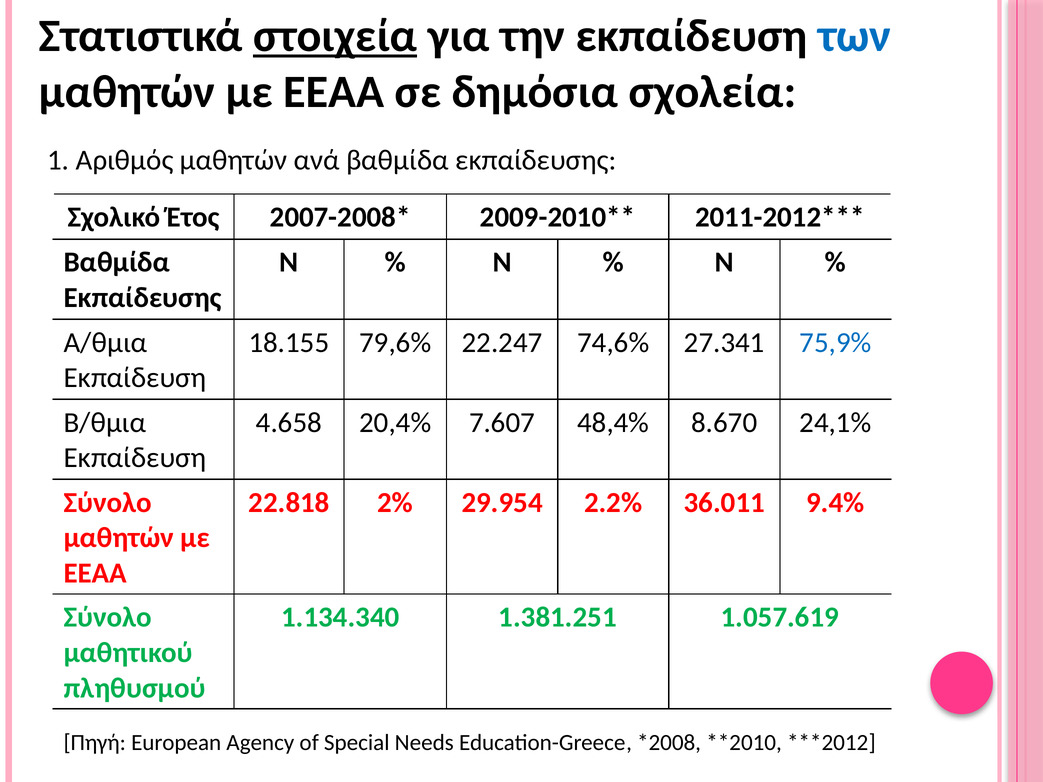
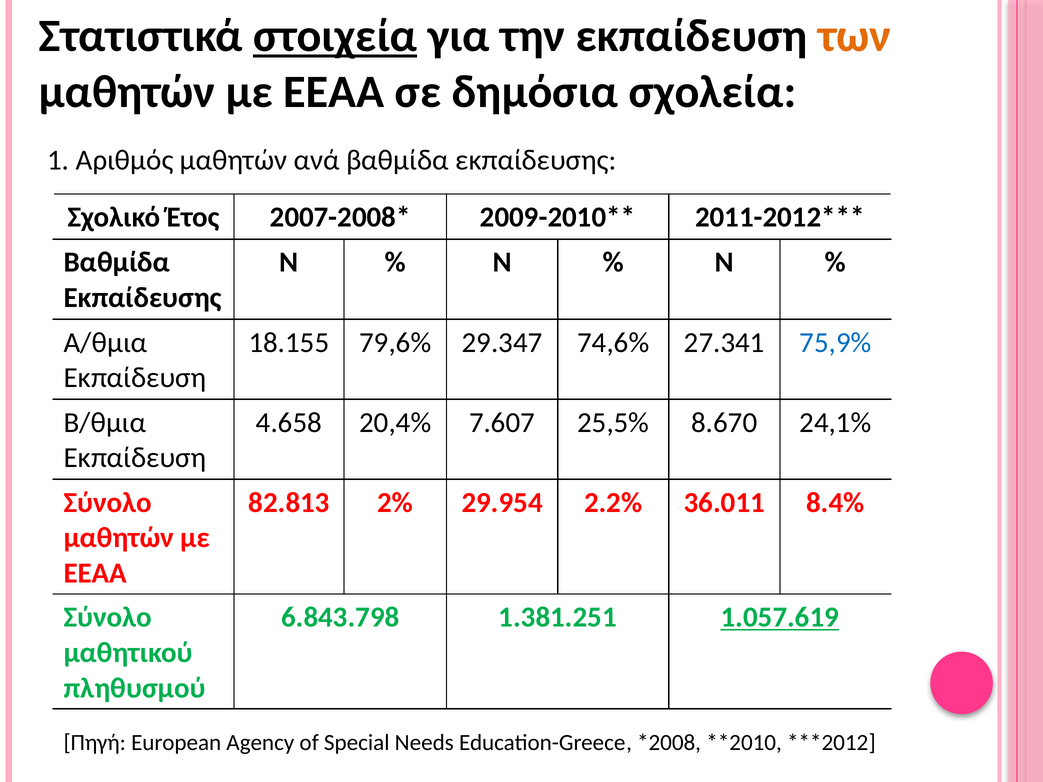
των colour: blue -> orange
22.247: 22.247 -> 29.347
48,4%: 48,4% -> 25,5%
22.818: 22.818 -> 82.813
9.4%: 9.4% -> 8.4%
1.134.340: 1.134.340 -> 6.843.798
1.057.619 underline: none -> present
